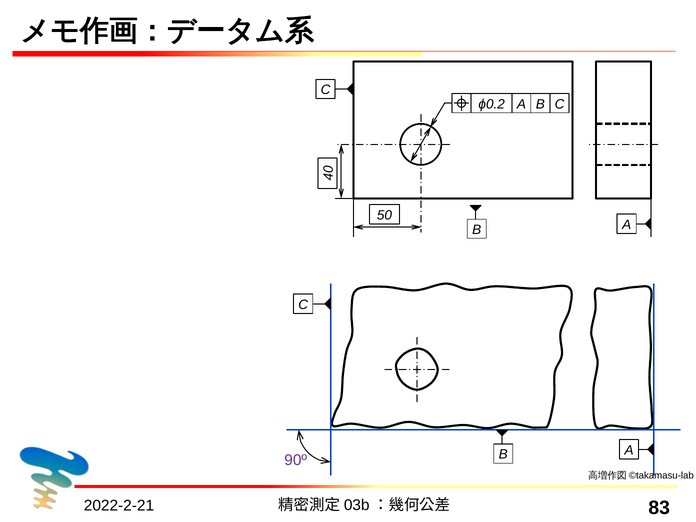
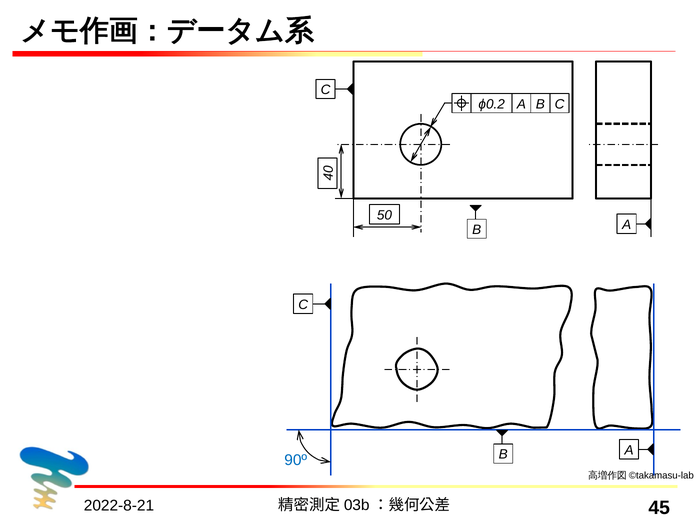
90º colour: purple -> blue
2022-2-21: 2022-2-21 -> 2022-8-21
83: 83 -> 45
